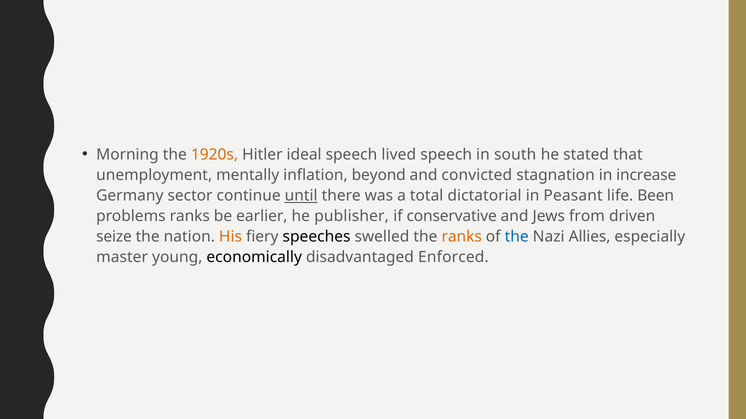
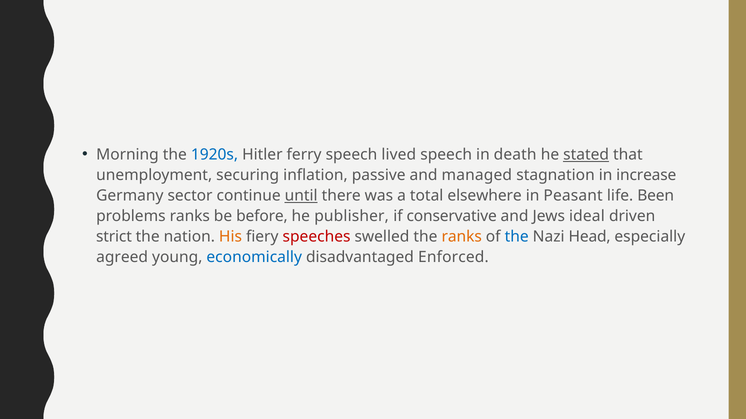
1920s colour: orange -> blue
ideal: ideal -> ferry
south: south -> death
stated underline: none -> present
mentally: mentally -> securing
beyond: beyond -> passive
convicted: convicted -> managed
dictatorial: dictatorial -> elsewhere
earlier: earlier -> before
from: from -> ideal
seize: seize -> strict
speeches colour: black -> red
Allies: Allies -> Head
master: master -> agreed
economically colour: black -> blue
